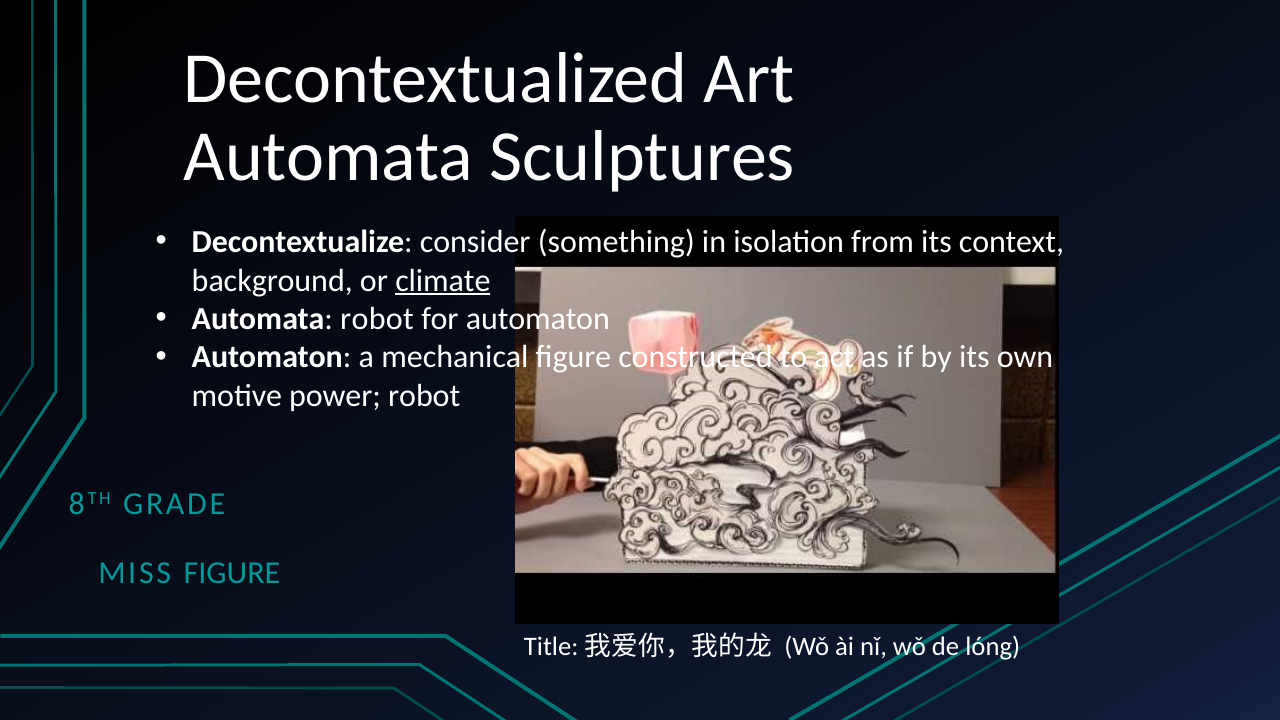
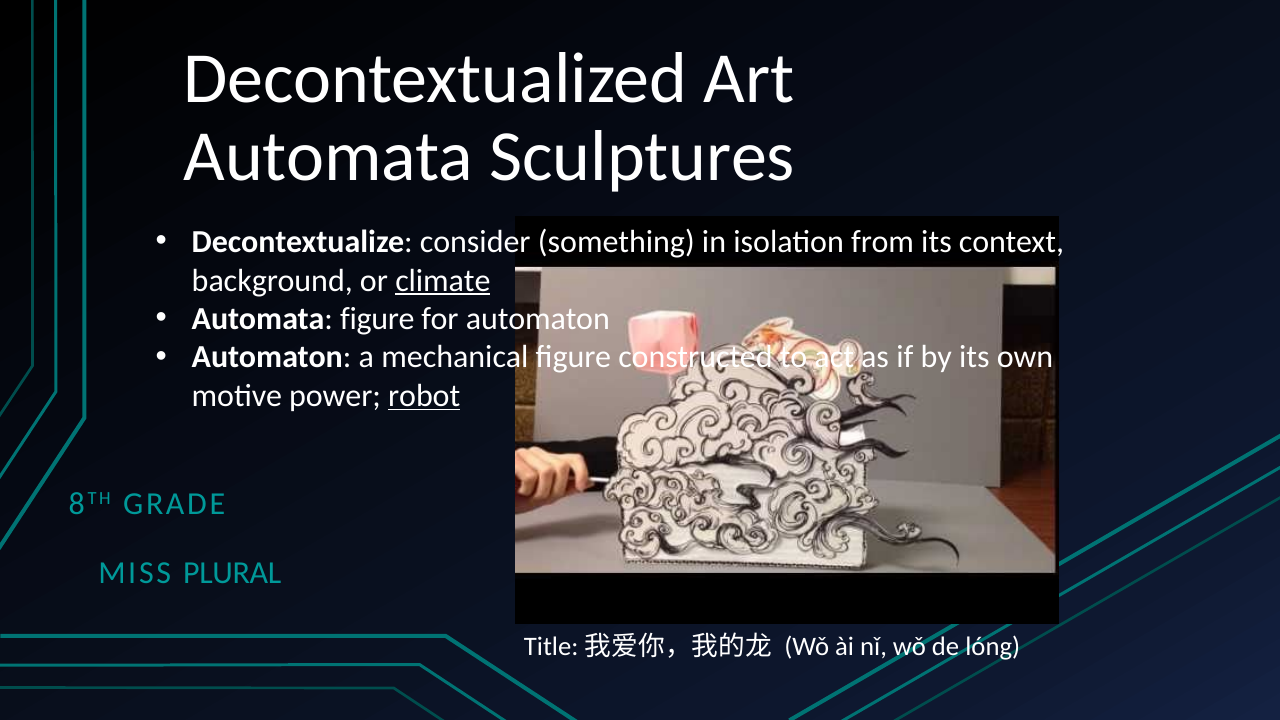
Automata robot: robot -> figure
robot at (424, 396) underline: none -> present
MISS FIGURE: FIGURE -> PLURAL
